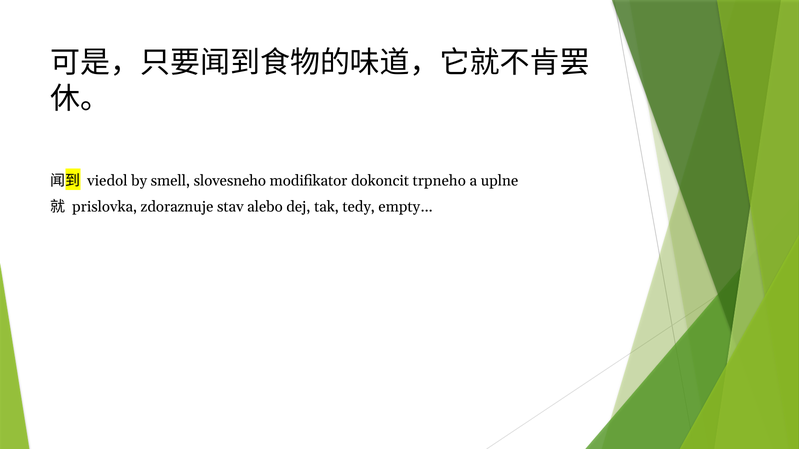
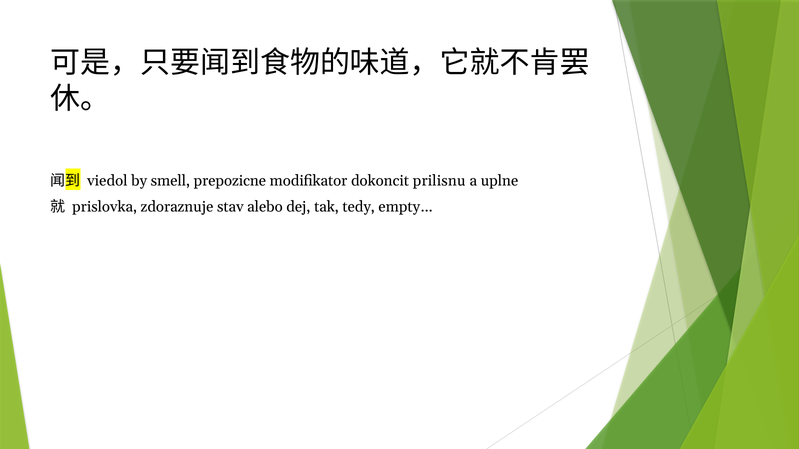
slovesneho: slovesneho -> prepozicne
trpneho: trpneho -> prilisnu
